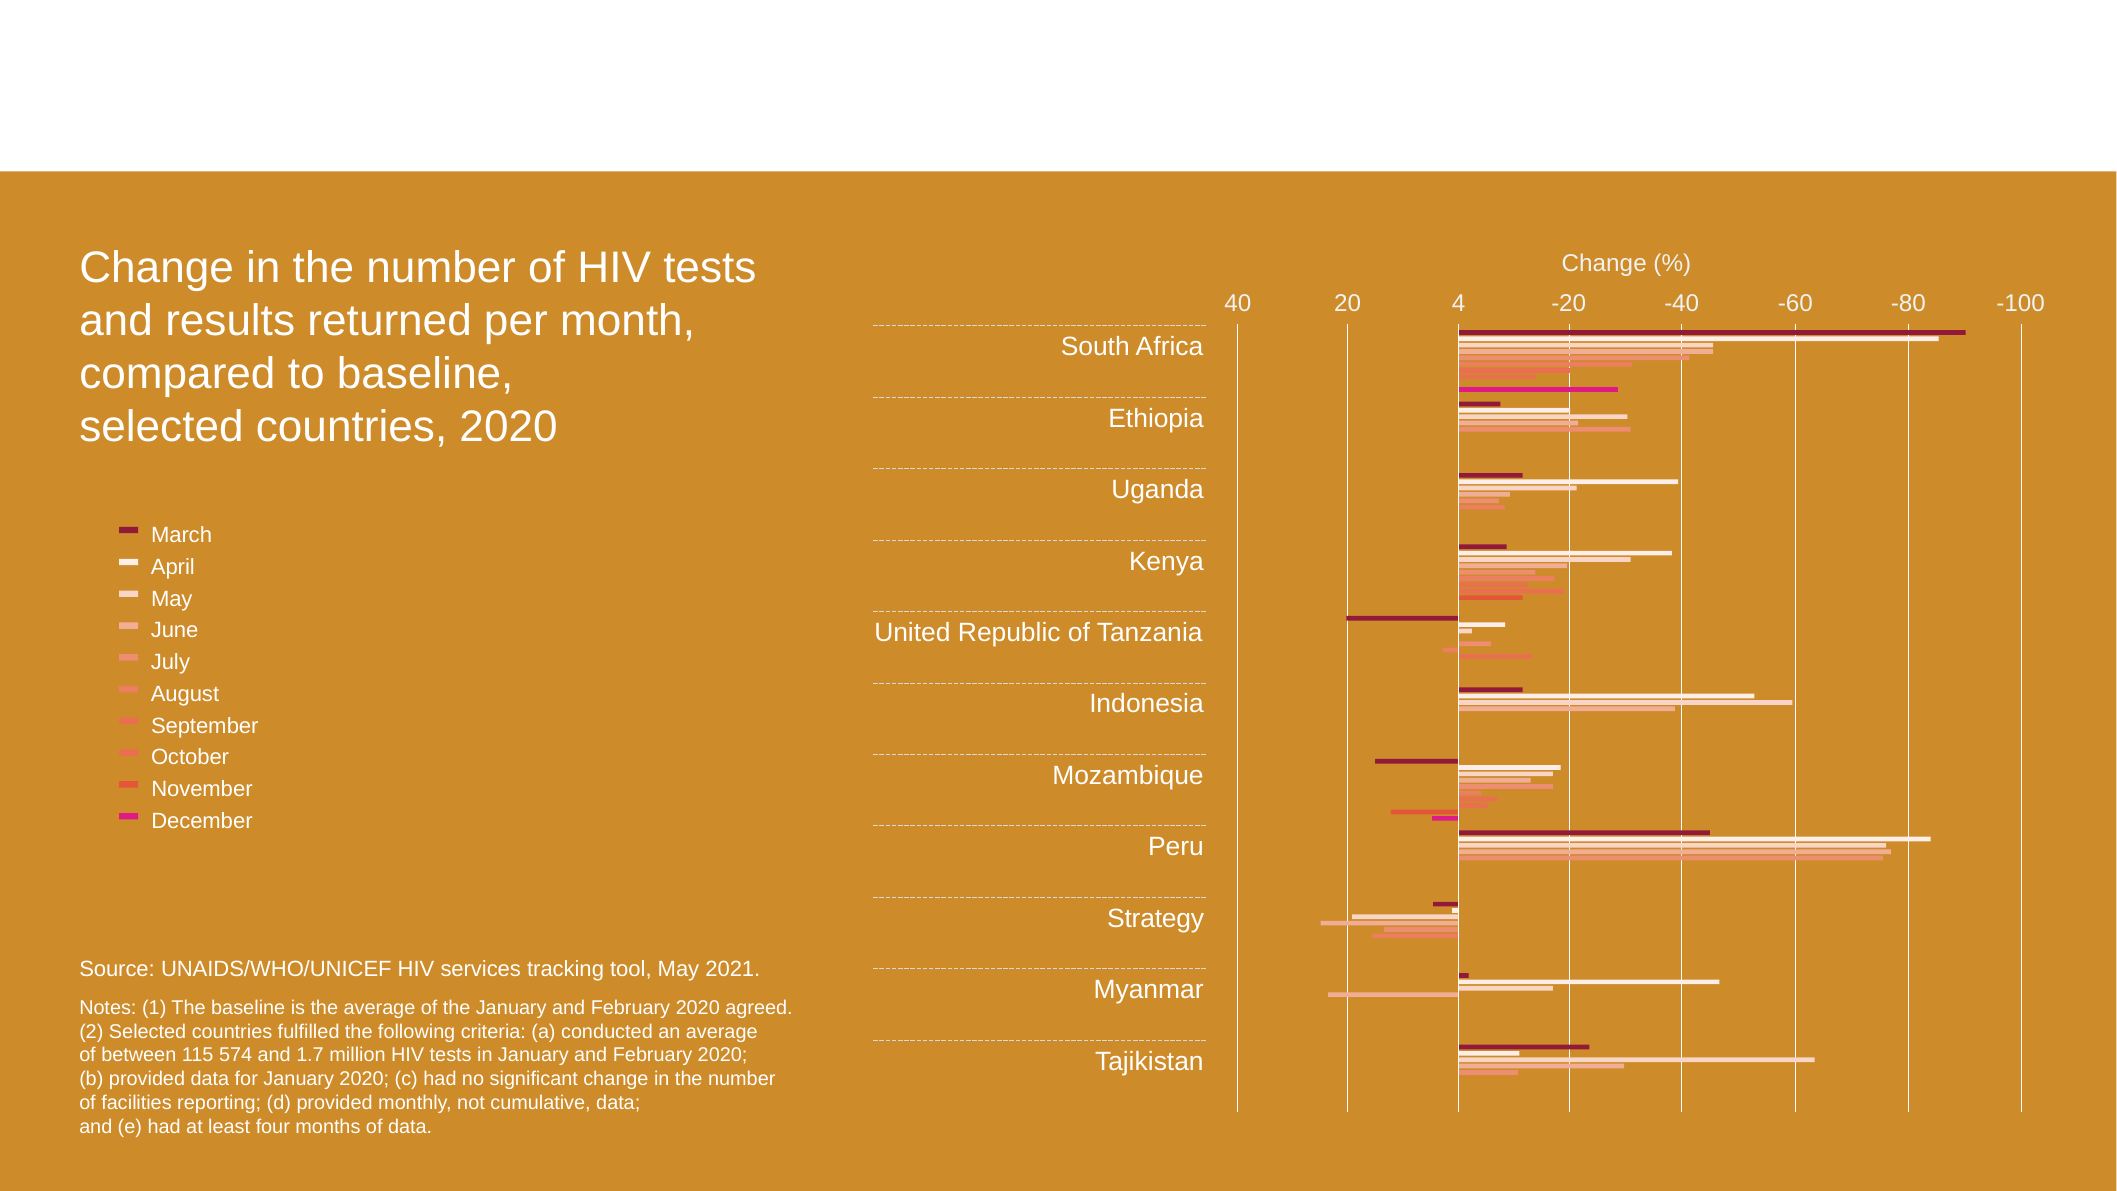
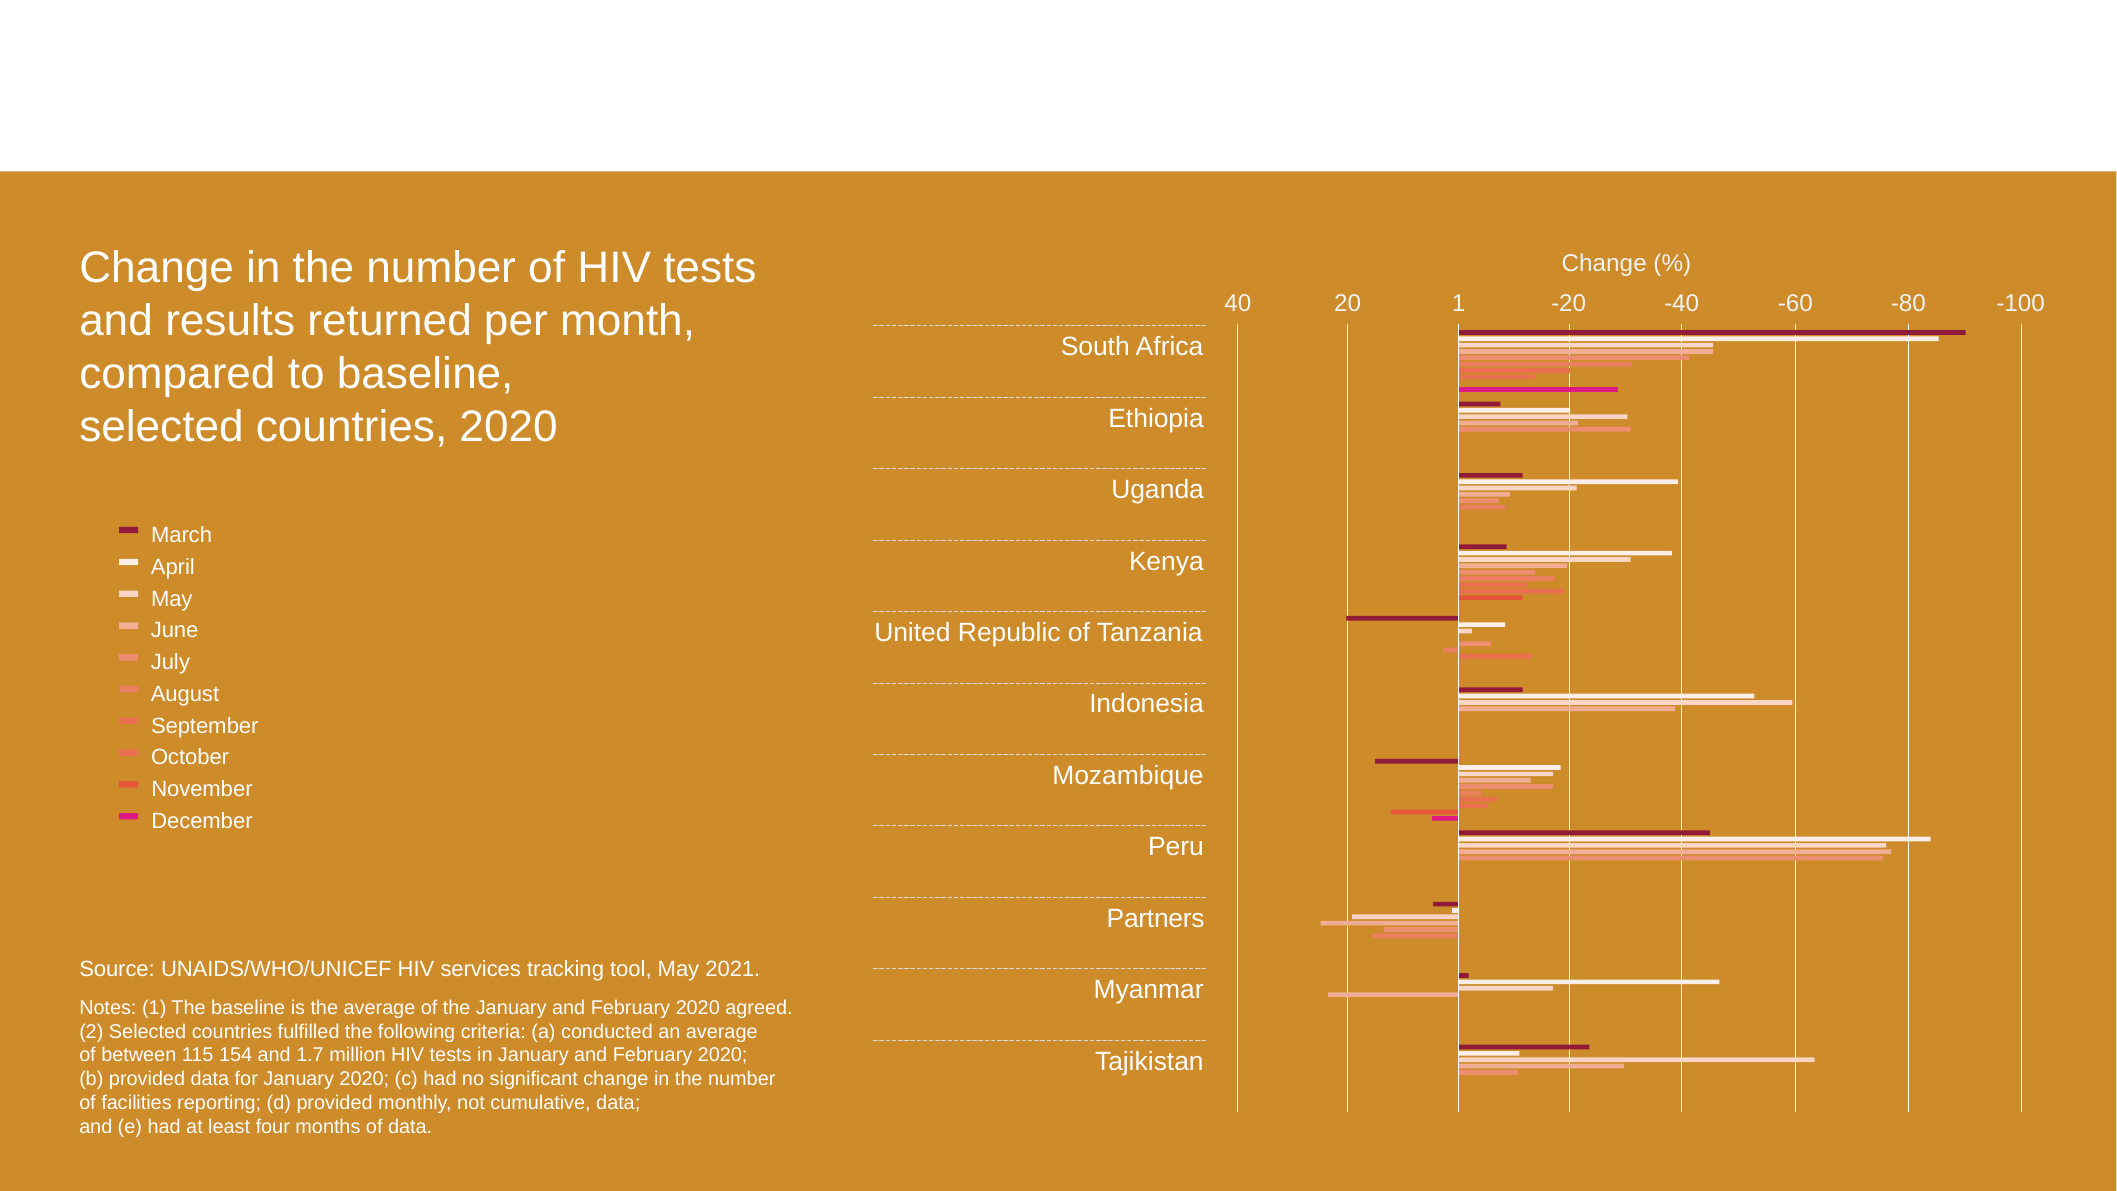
20 4: 4 -> 1
Strategy: Strategy -> Partners
574: 574 -> 154
